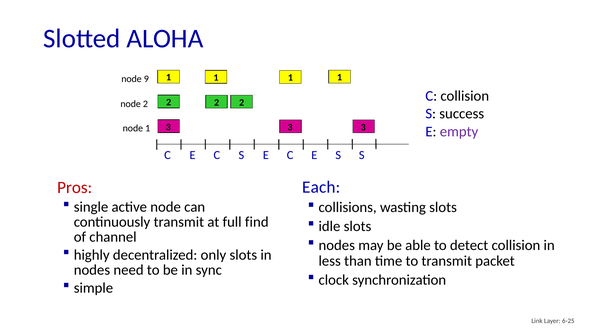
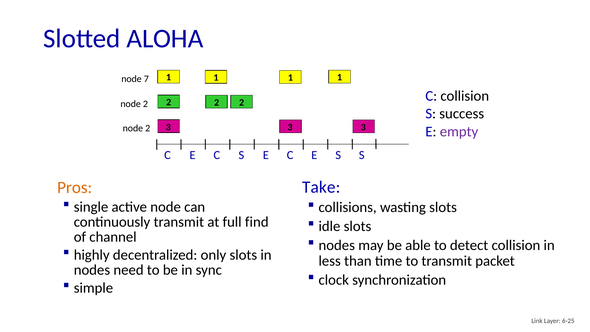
9: 9 -> 7
1 at (148, 128): 1 -> 2
Each: Each -> Take
Pros colour: red -> orange
